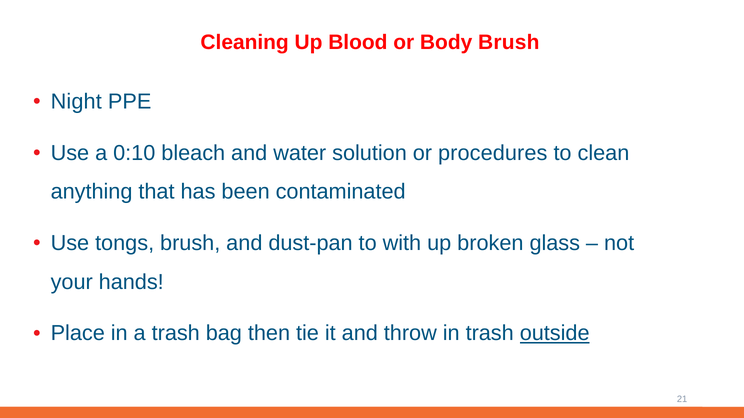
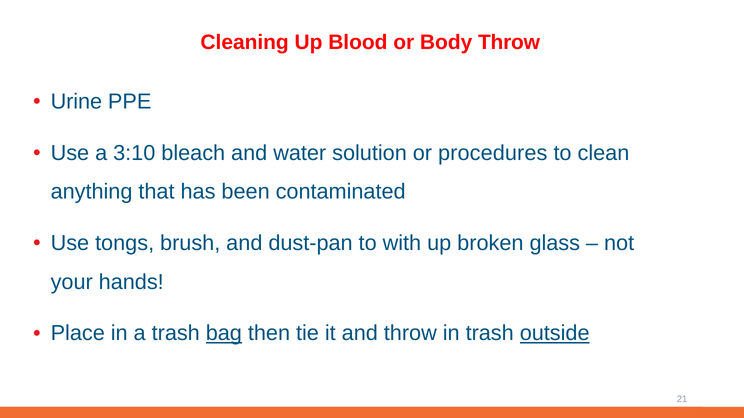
Body Brush: Brush -> Throw
Night: Night -> Urine
0:10: 0:10 -> 3:10
bag underline: none -> present
